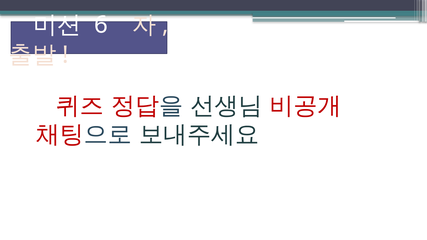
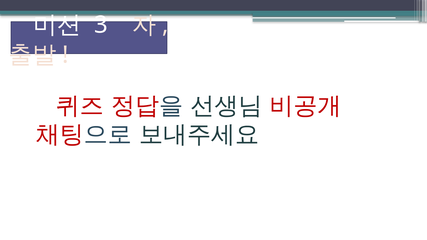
6: 6 -> 3
